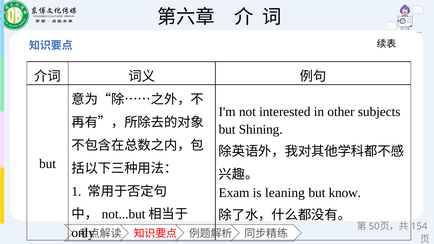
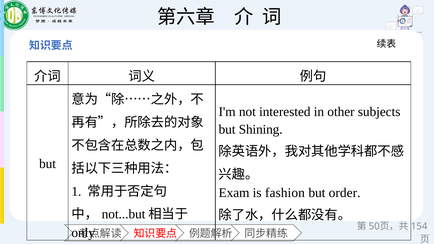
leaning: leaning -> fashion
know: know -> order
